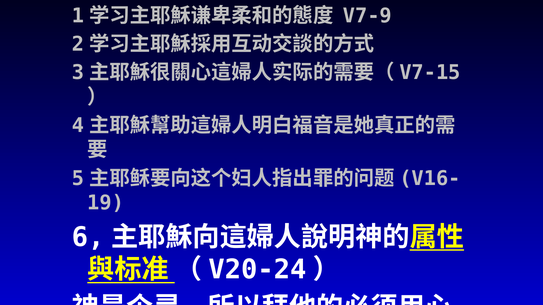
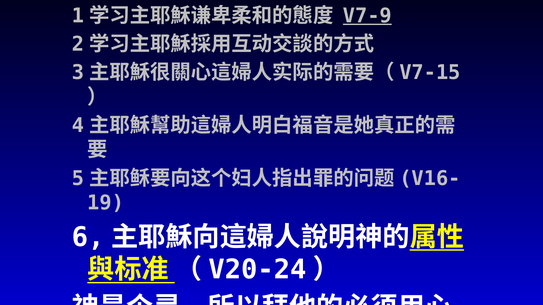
V7-9 underline: none -> present
